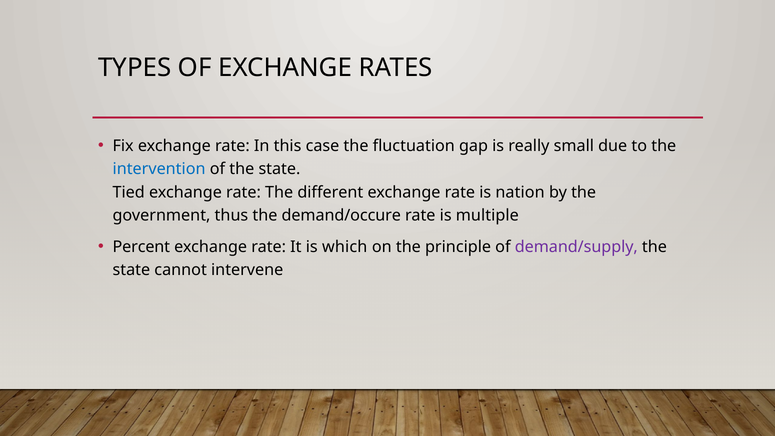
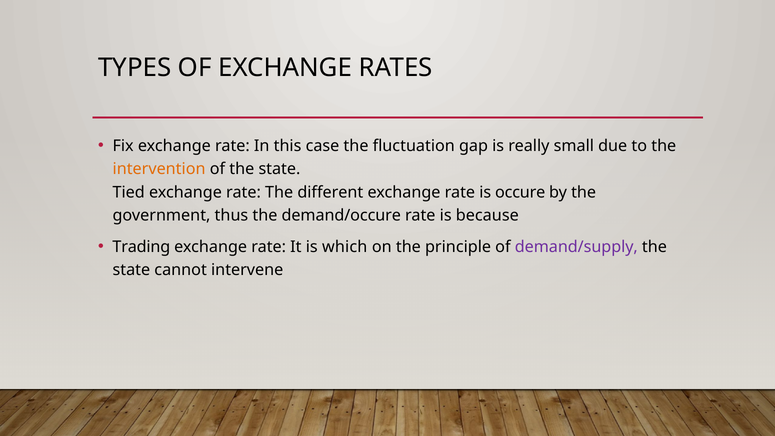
intervention colour: blue -> orange
nation: nation -> occure
multiple: multiple -> because
Percent: Percent -> Trading
